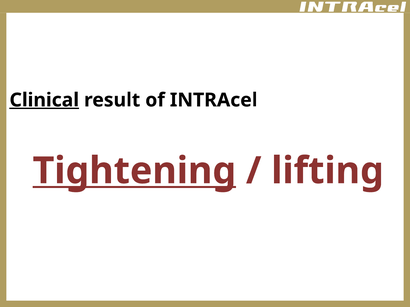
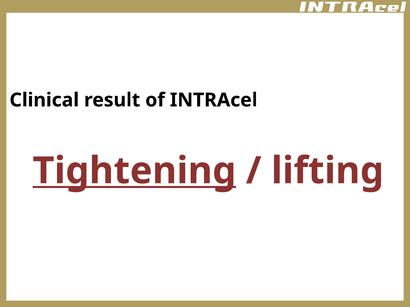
Clinical underline: present -> none
